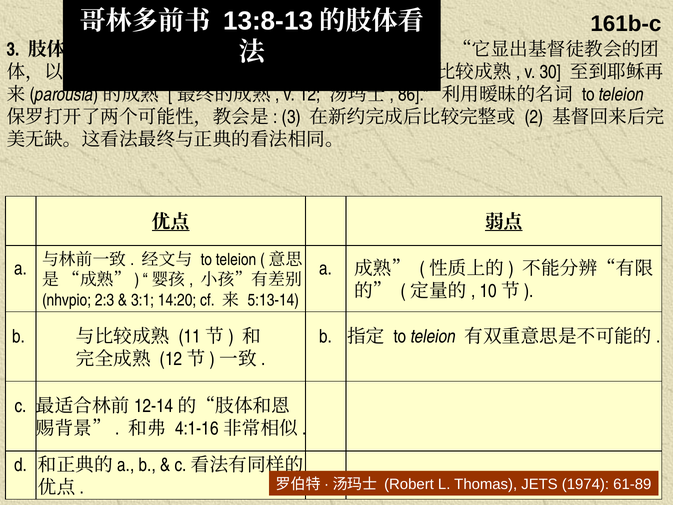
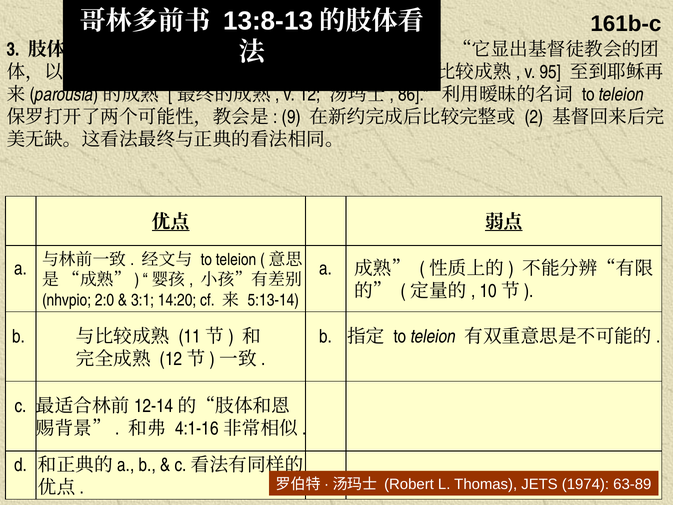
30: 30 -> 95
3 at (291, 117): 3 -> 9
2:3: 2:3 -> 2:0
61-89: 61-89 -> 63-89
